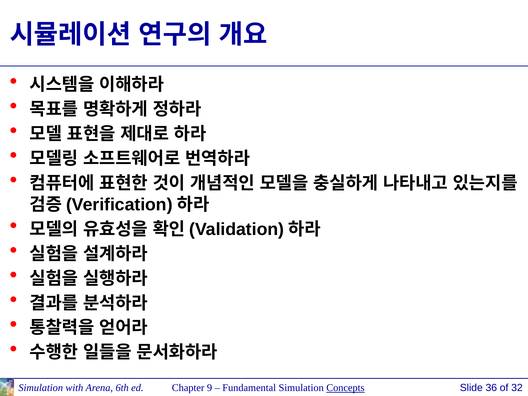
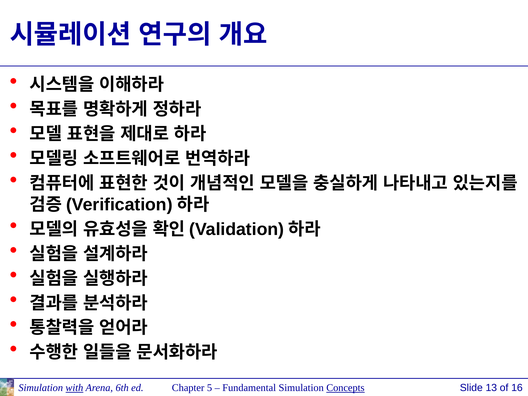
36: 36 -> 13
32: 32 -> 16
with underline: none -> present
9: 9 -> 5
